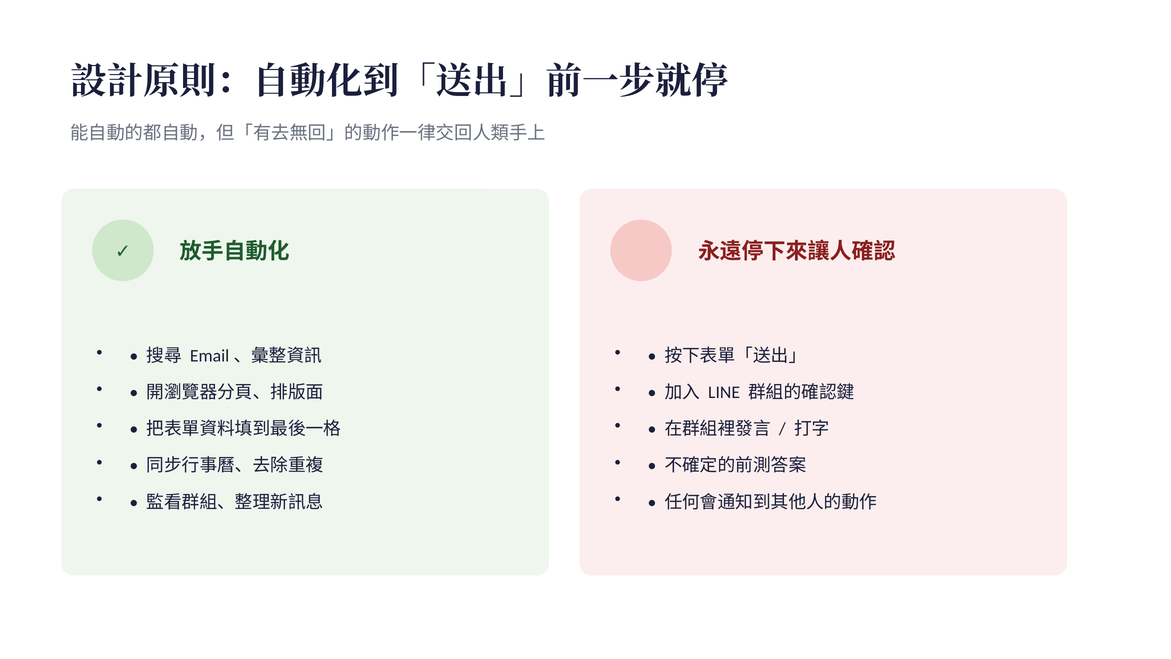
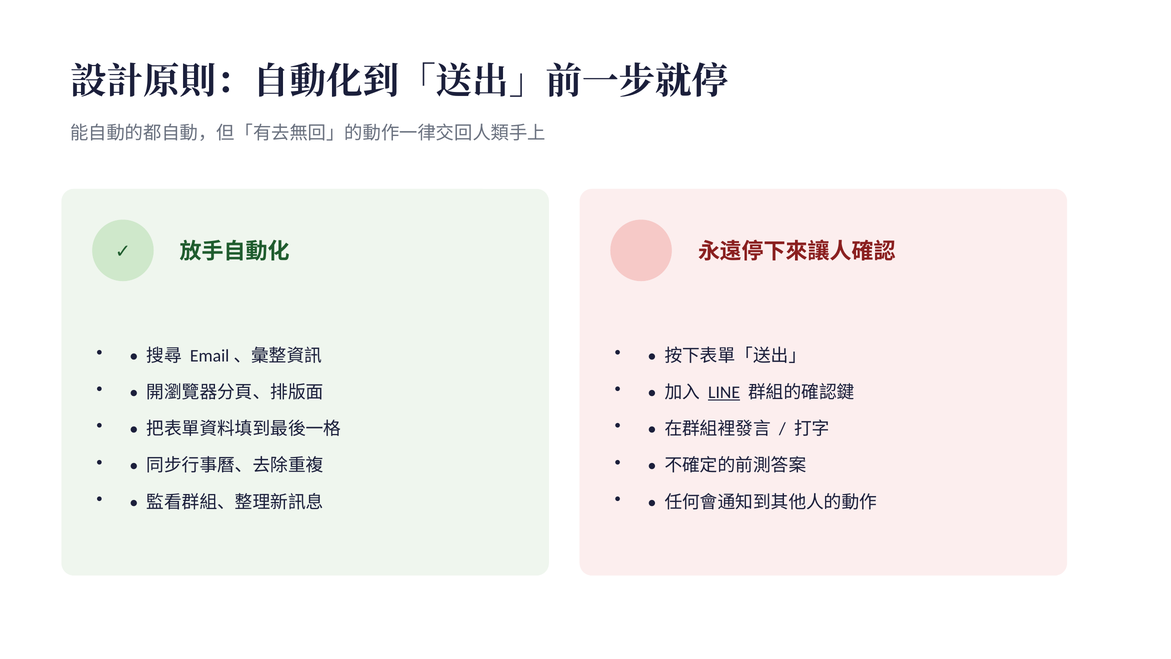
LINE underline: none -> present
